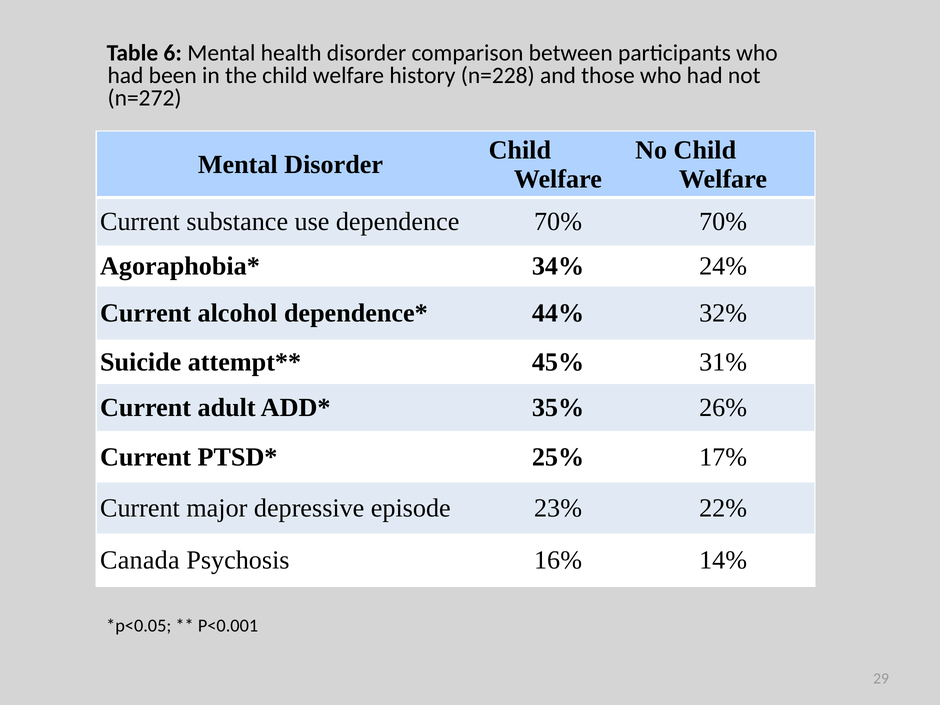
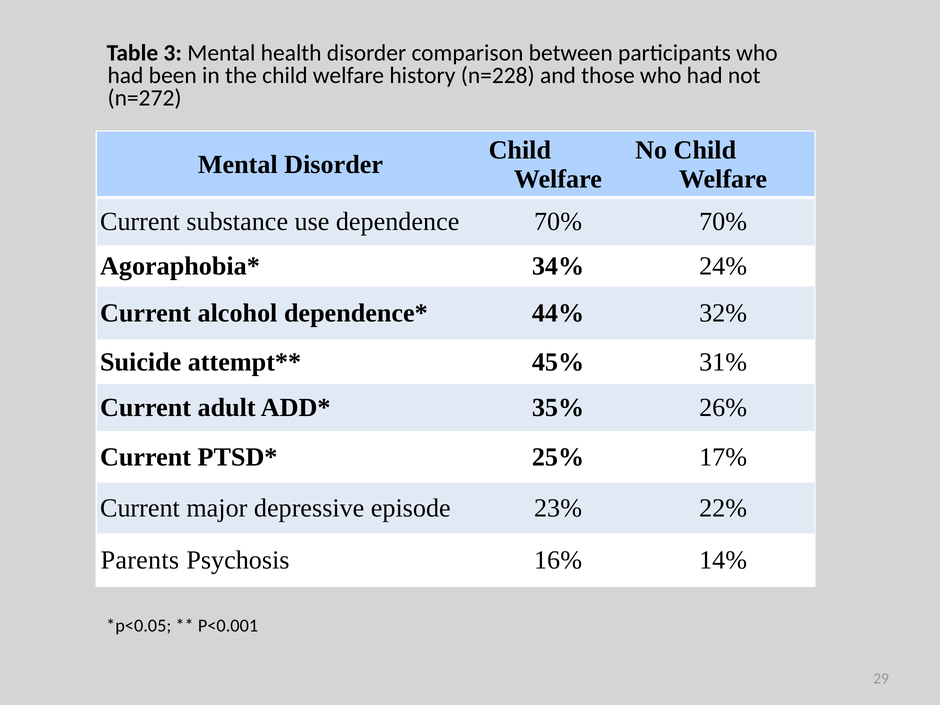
6: 6 -> 3
Canada: Canada -> Parents
